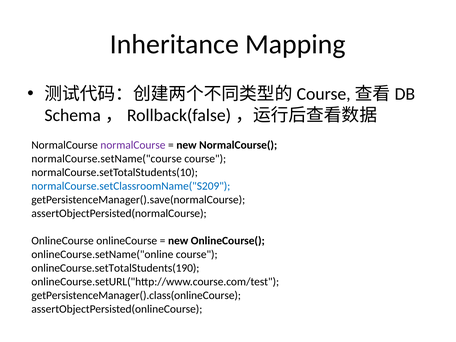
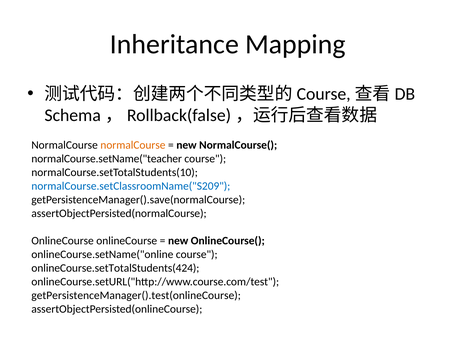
normalCourse at (133, 145) colour: purple -> orange
normalCourse.setName("course: normalCourse.setName("course -> normalCourse.setName("teacher
onlineCourse.setTotalStudents(190: onlineCourse.setTotalStudents(190 -> onlineCourse.setTotalStudents(424
getPersistenceManager().class(onlineCourse: getPersistenceManager().class(onlineCourse -> getPersistenceManager().test(onlineCourse
